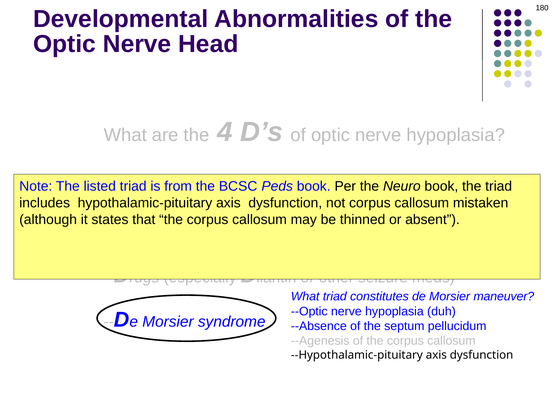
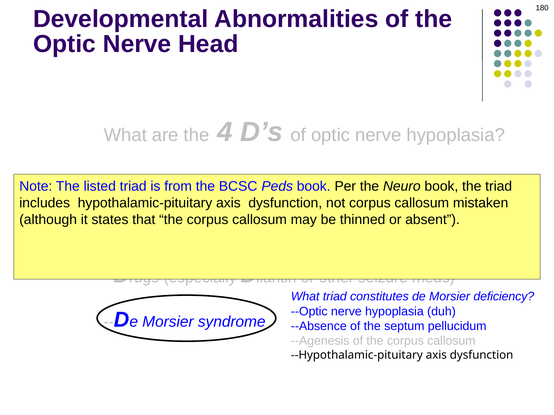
Morsier maneuver: maneuver -> deficiency
